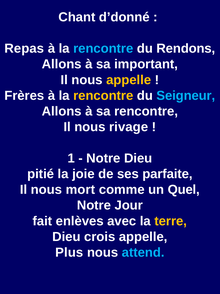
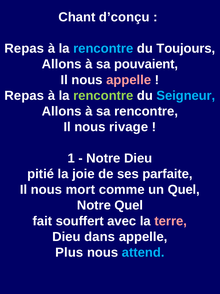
d’donné: d’donné -> d’conçu
Rendons: Rendons -> Toujours
important: important -> pouvaient
appelle at (129, 80) colour: yellow -> pink
Frères at (24, 95): Frères -> Repas
rencontre at (103, 95) colour: yellow -> light green
Notre Jour: Jour -> Quel
enlèves: enlèves -> souffert
terre colour: yellow -> pink
crois: crois -> dans
